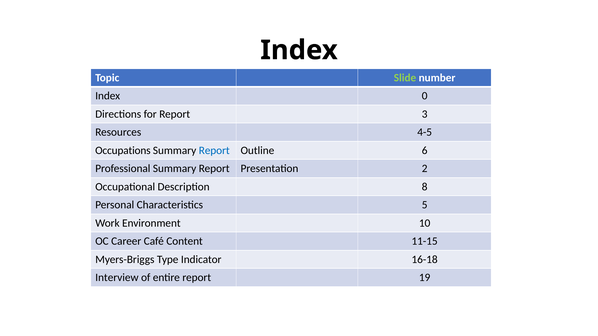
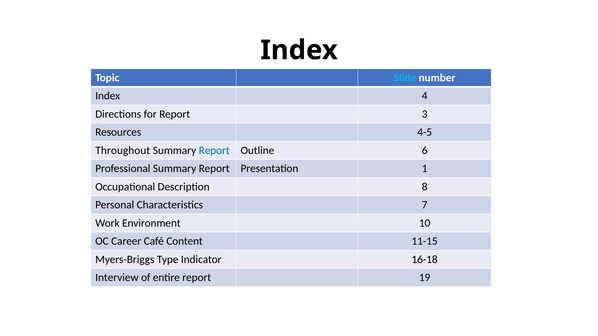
Slide colour: light green -> light blue
0: 0 -> 4
Occupations: Occupations -> Throughout
2: 2 -> 1
5: 5 -> 7
